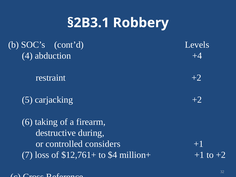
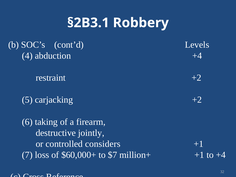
during: during -> jointly
$12,761+: $12,761+ -> $60,000+
$4: $4 -> $7
to +2: +2 -> +4
